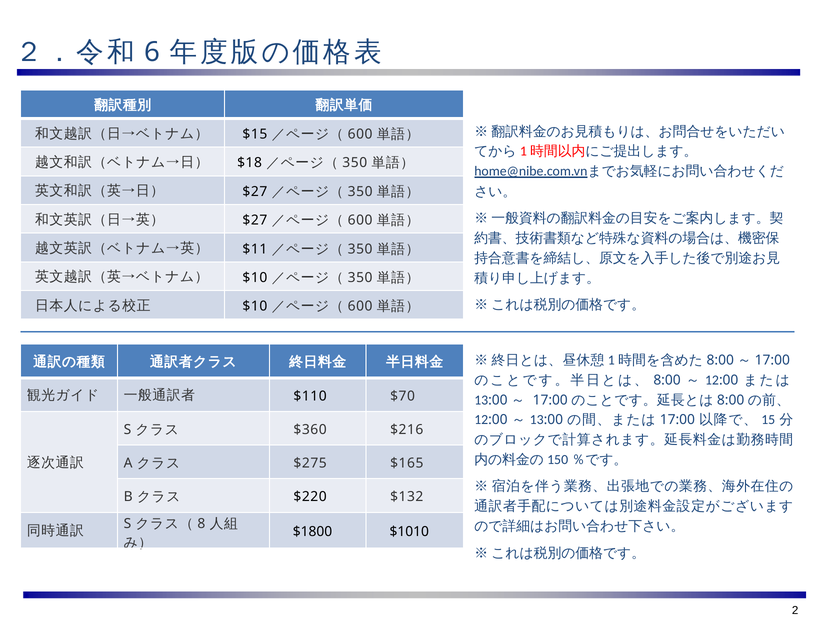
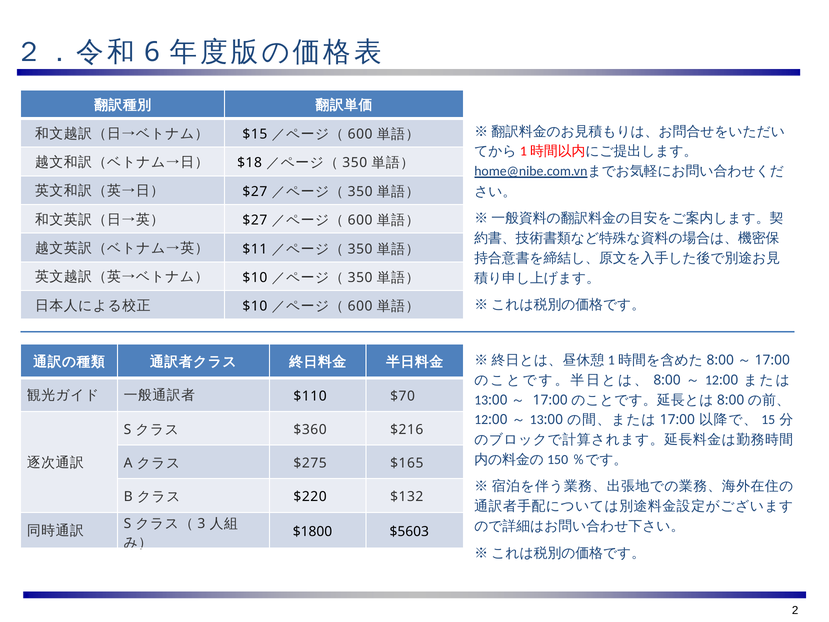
8: 8 -> 3
$1010: $1010 -> $5603
